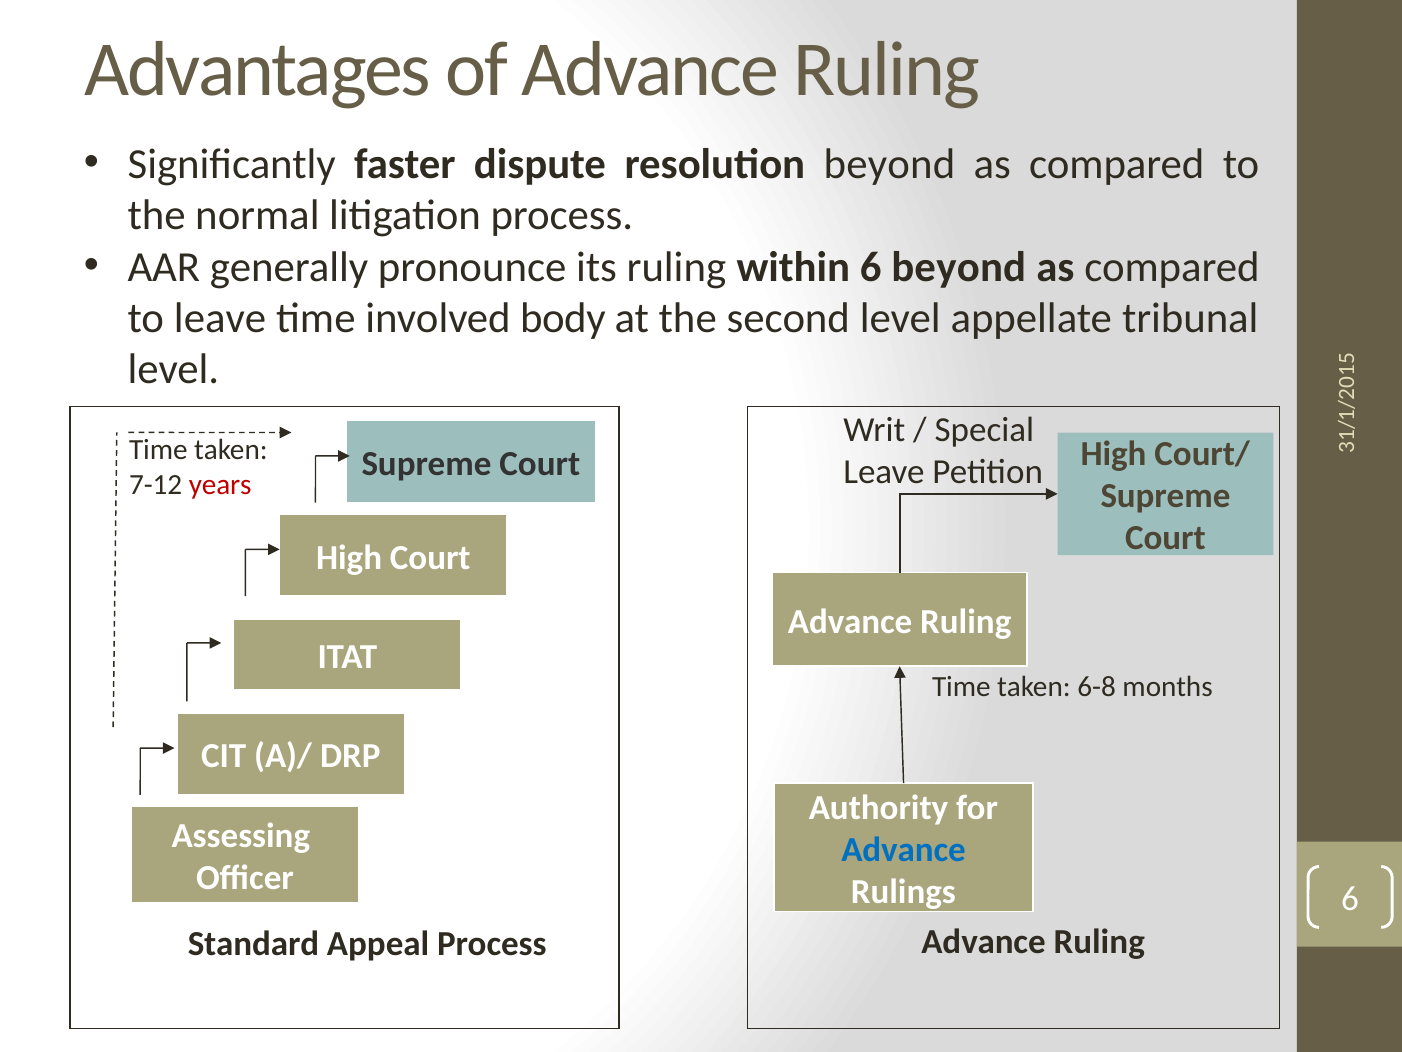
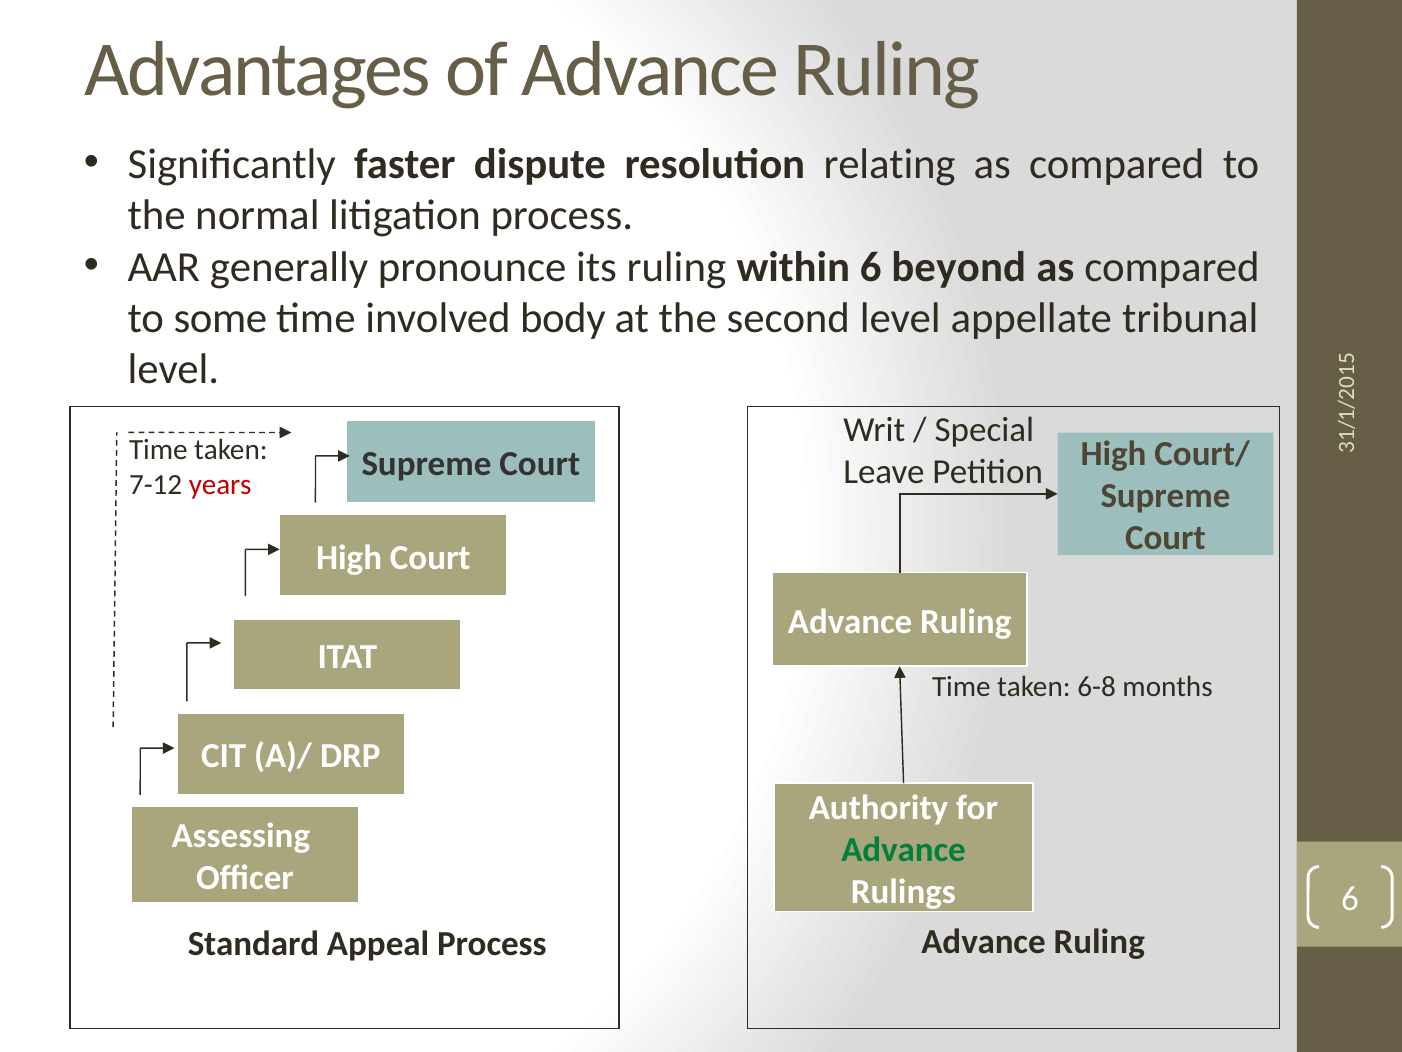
resolution beyond: beyond -> relating
to leave: leave -> some
Advance at (904, 849) colour: blue -> green
